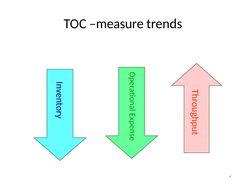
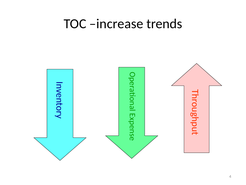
measure: measure -> increase
